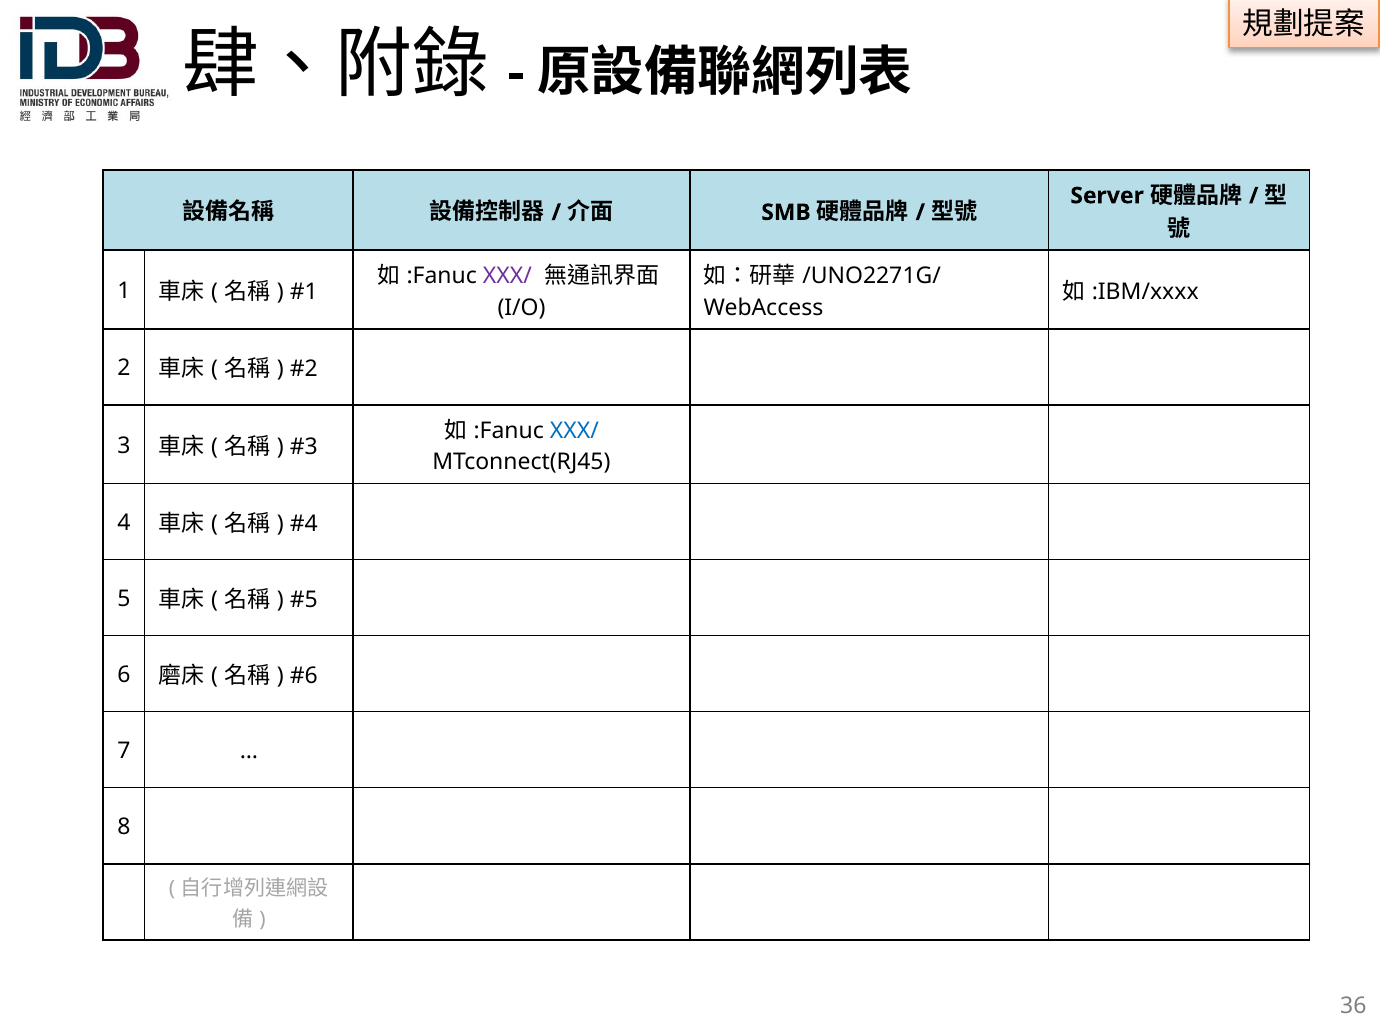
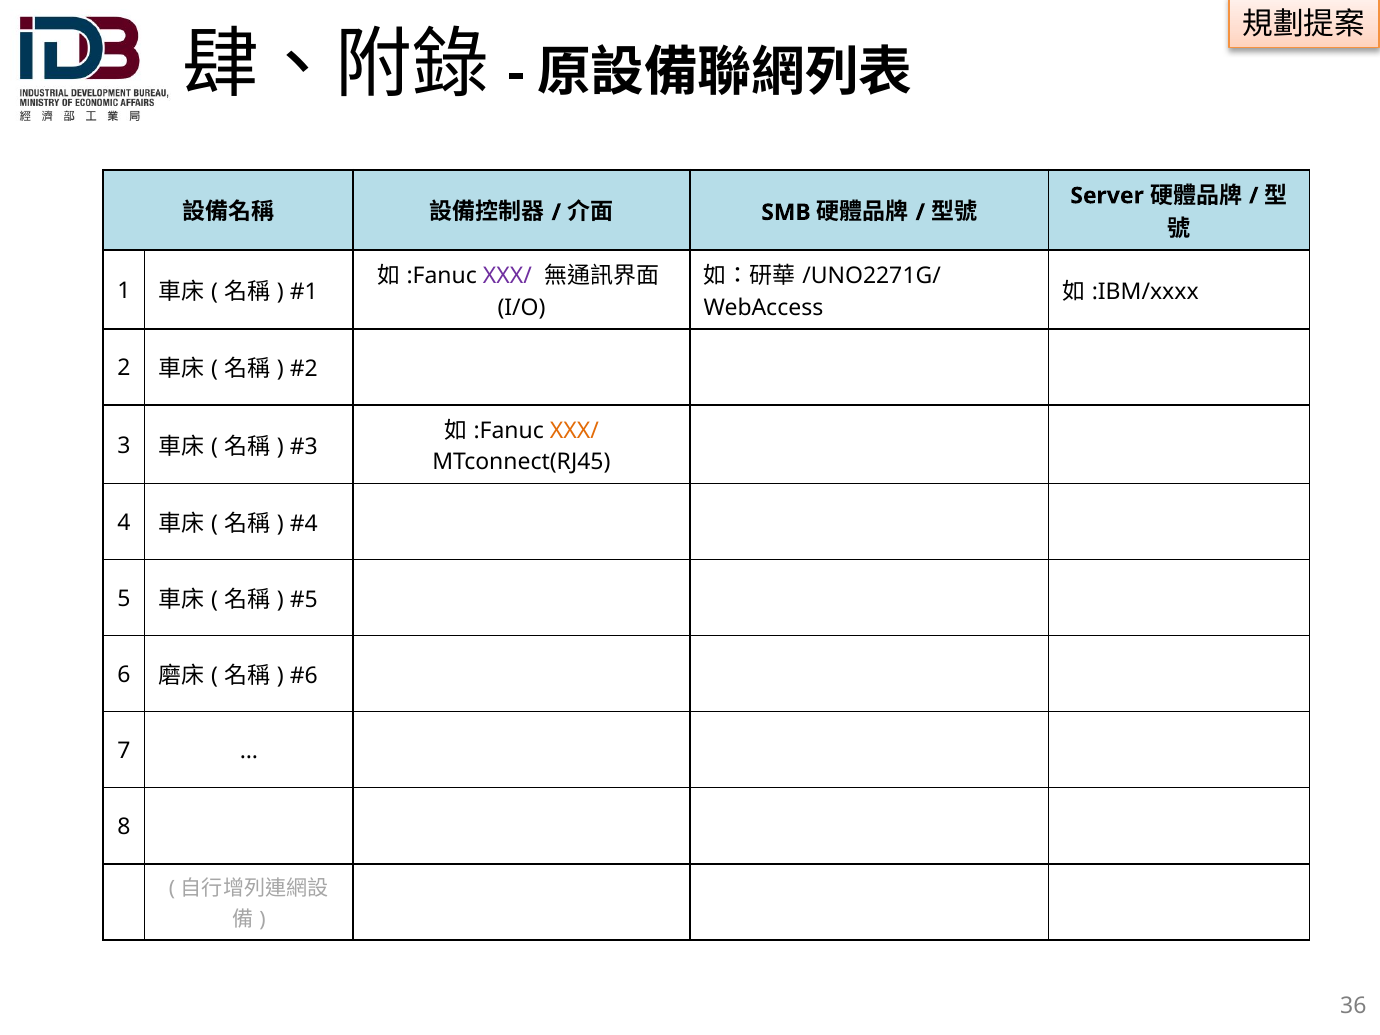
XXX/ at (574, 431) colour: blue -> orange
